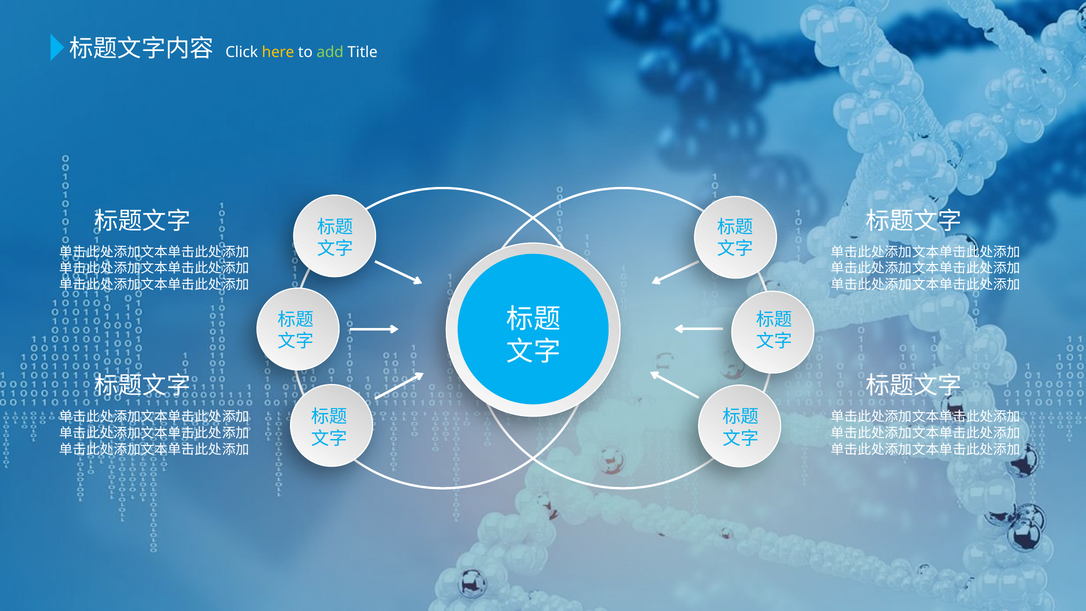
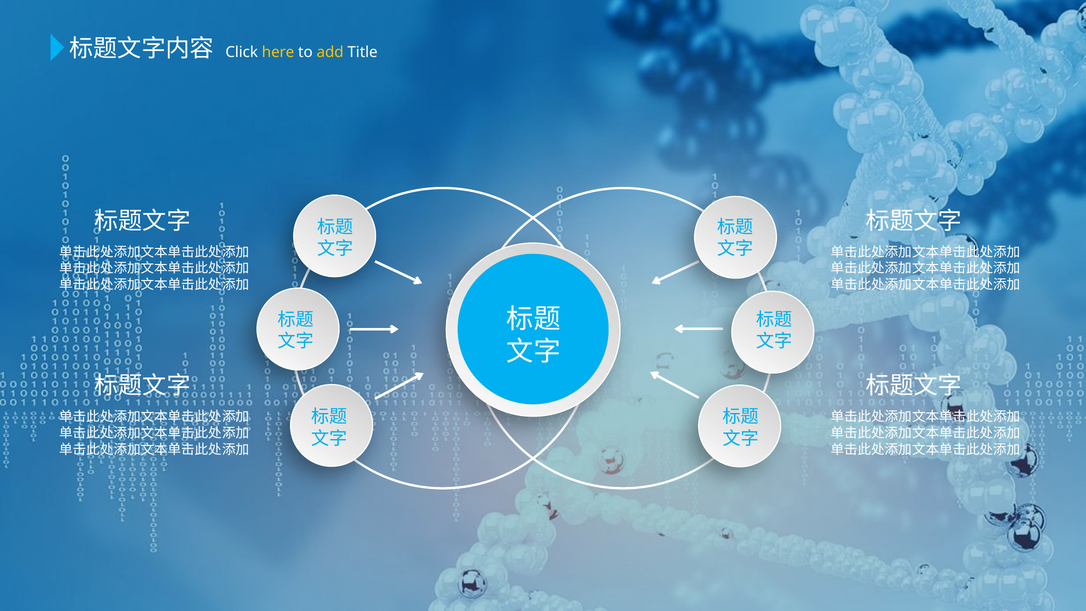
add colour: light green -> yellow
